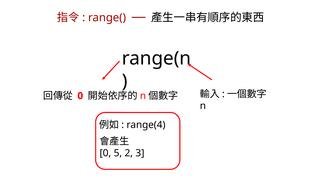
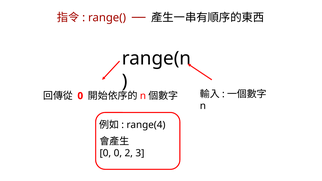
0 5: 5 -> 0
